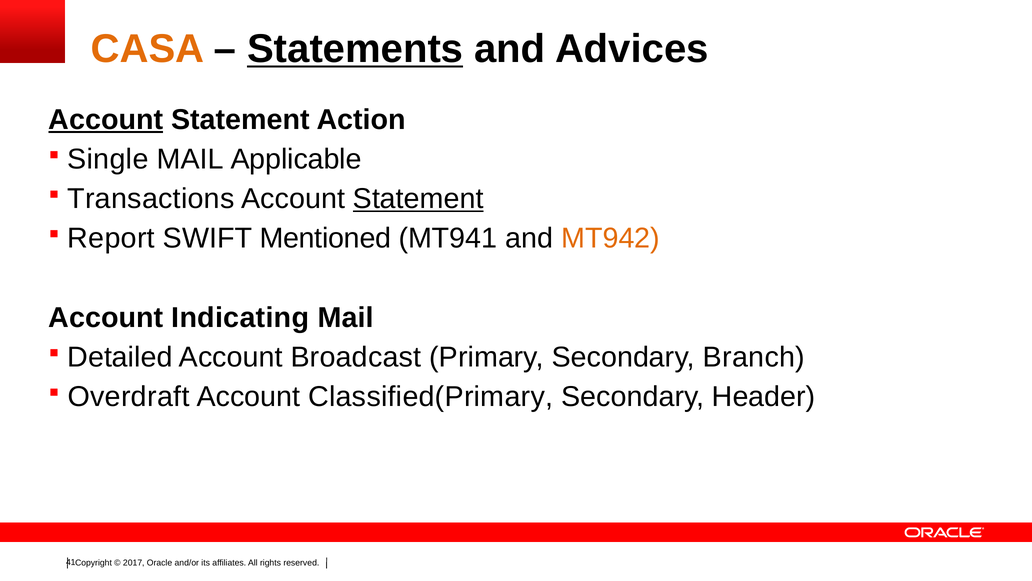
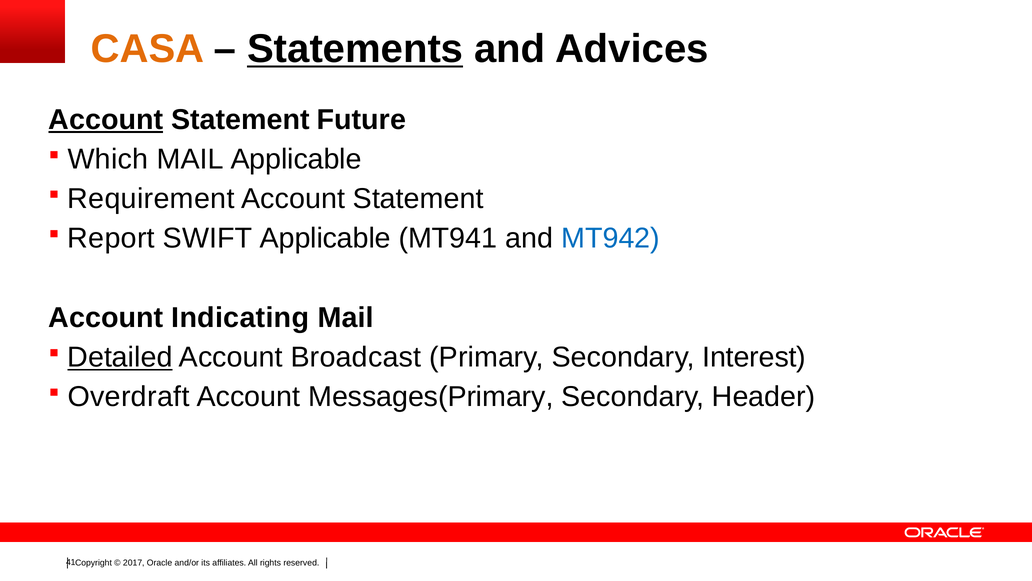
Action: Action -> Future
Single: Single -> Which
Transactions: Transactions -> Requirement
Statement at (418, 199) underline: present -> none
SWIFT Mentioned: Mentioned -> Applicable
MT942 colour: orange -> blue
Detailed underline: none -> present
Branch: Branch -> Interest
Classified(Primary: Classified(Primary -> Messages(Primary
